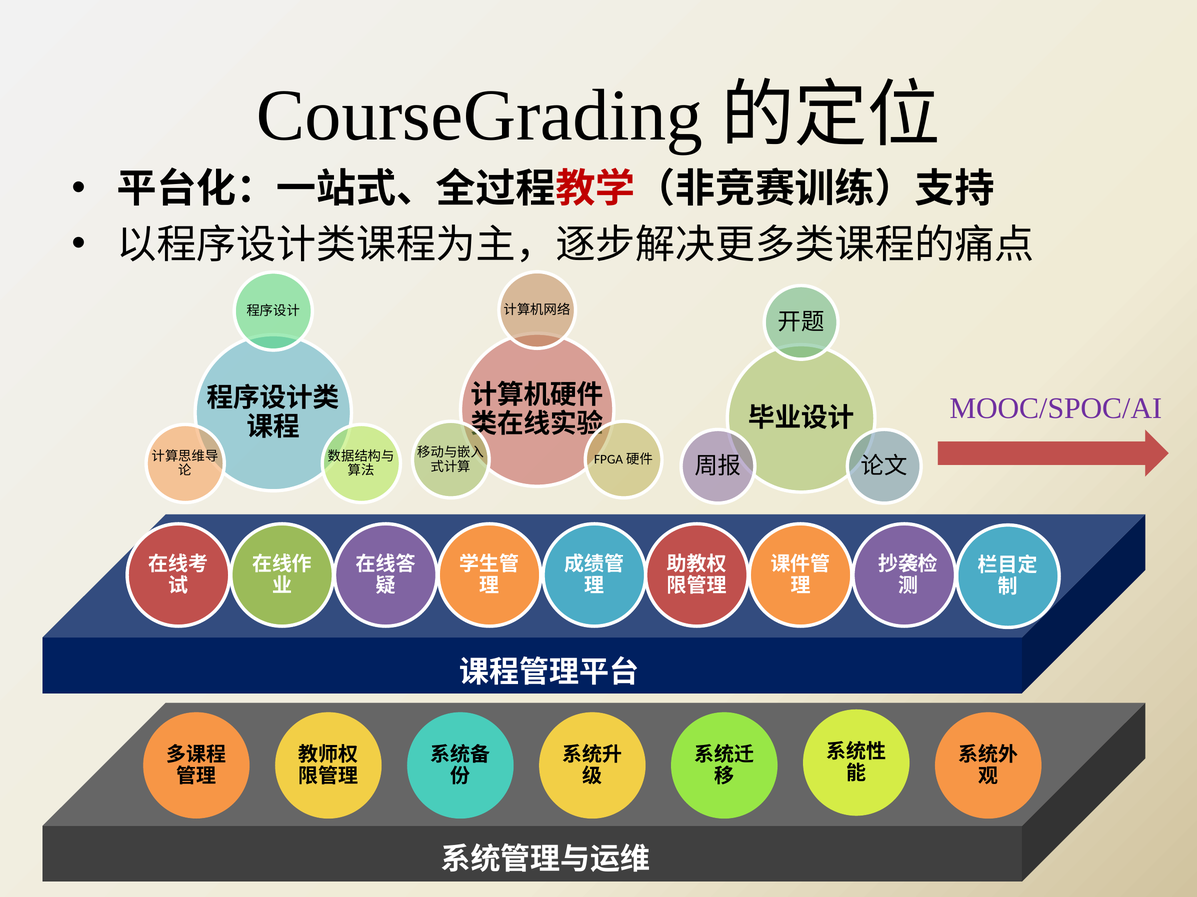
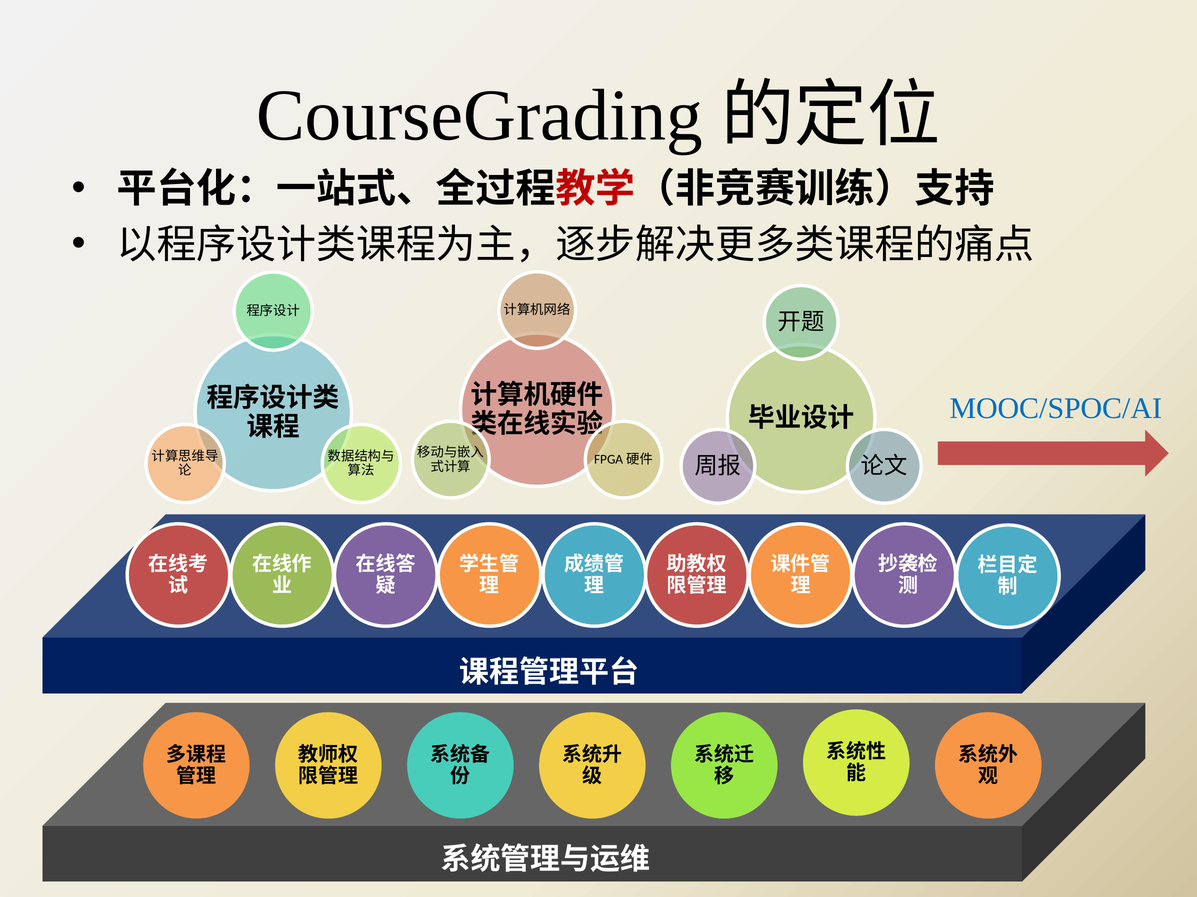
MOOC/SPOC/AI colour: purple -> blue
